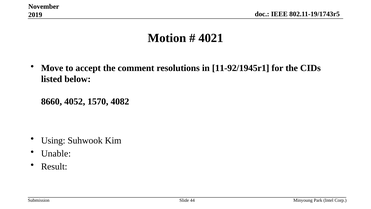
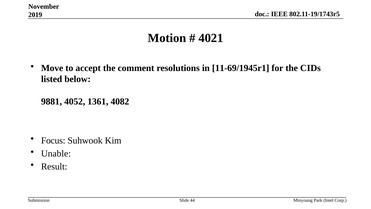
11-92/1945r1: 11-92/1945r1 -> 11-69/1945r1
8660: 8660 -> 9881
1570: 1570 -> 1361
Using: Using -> Focus
